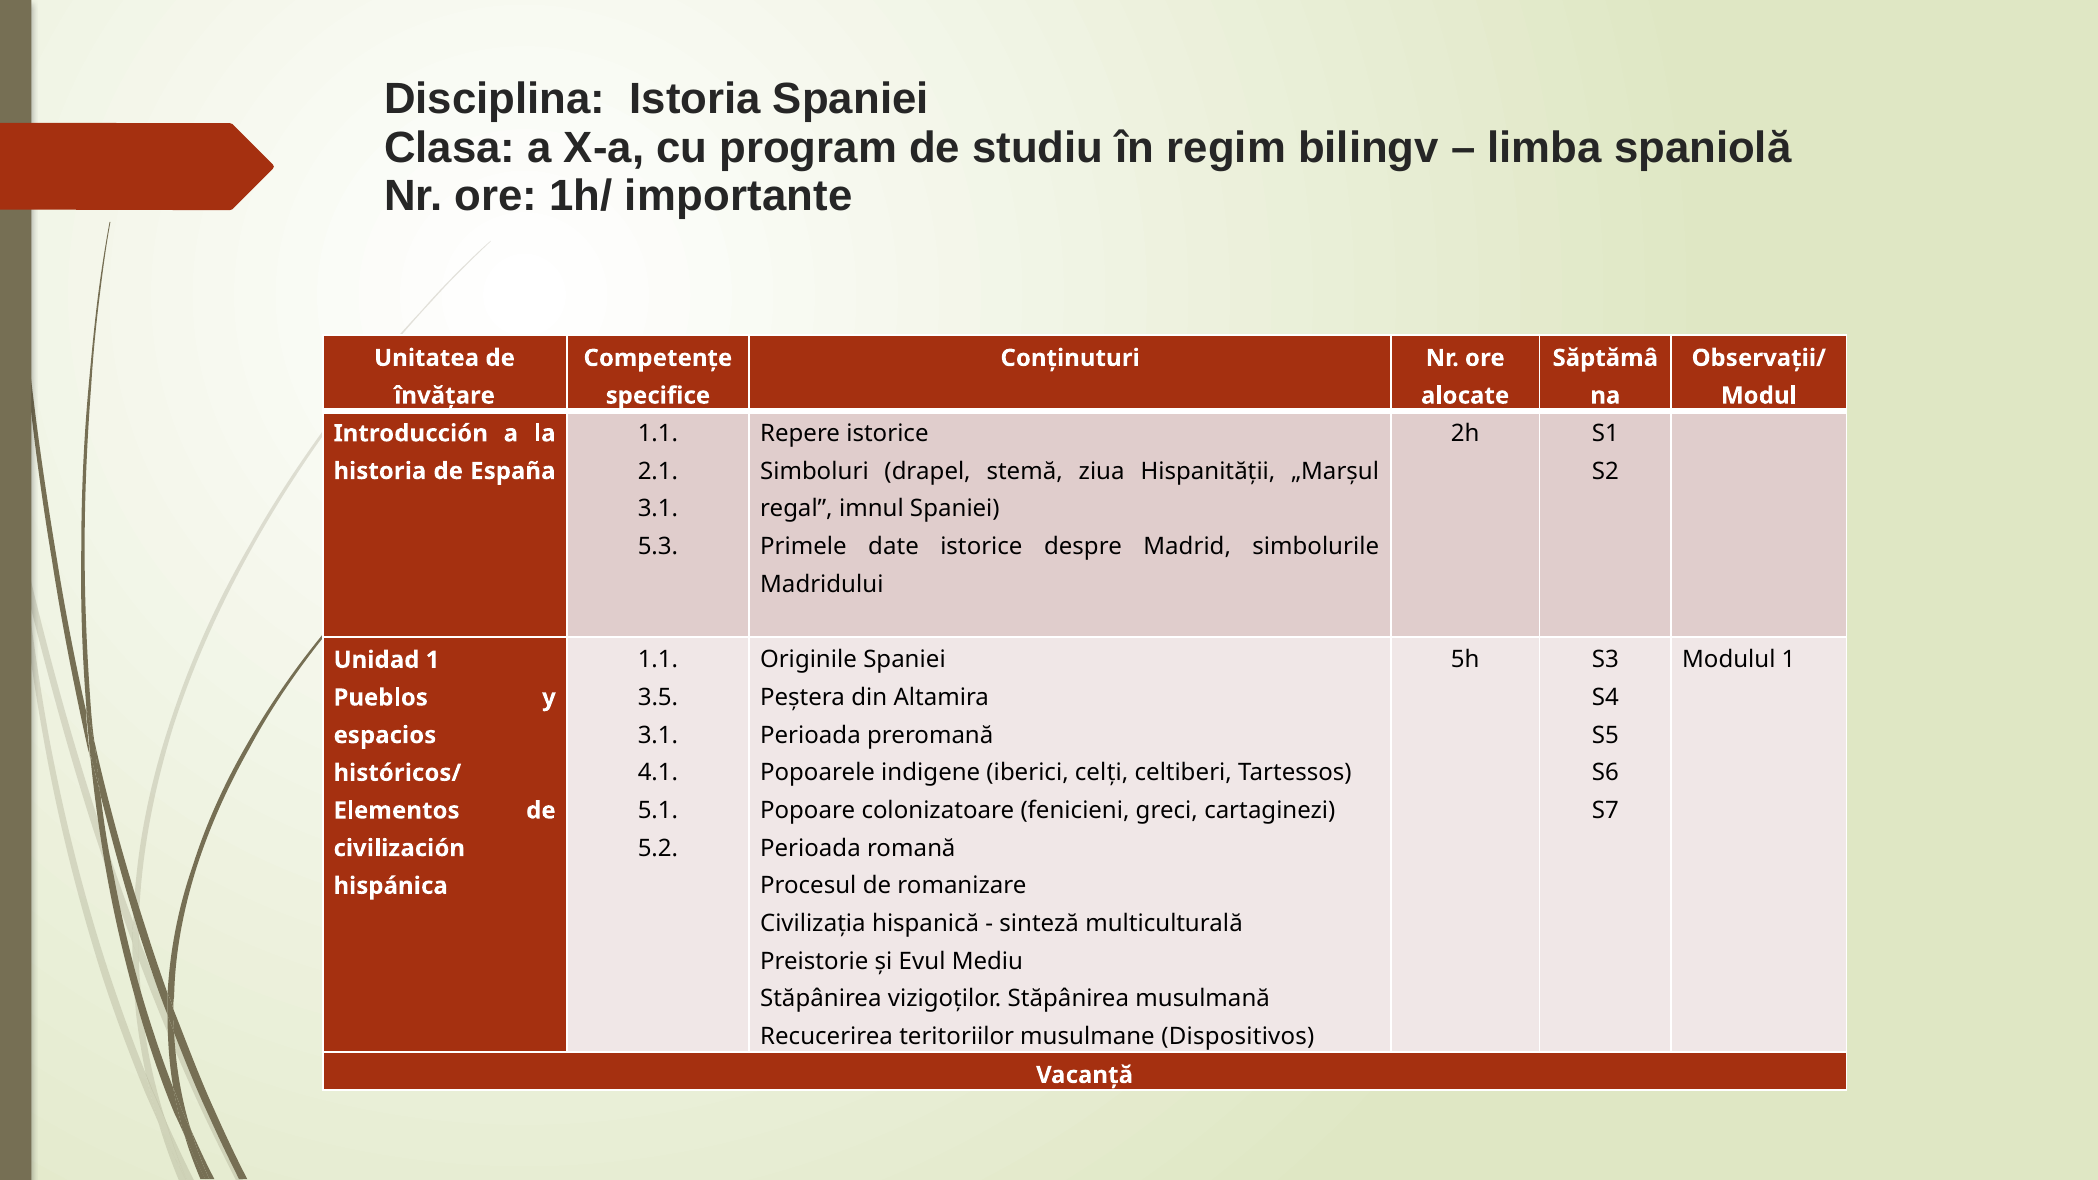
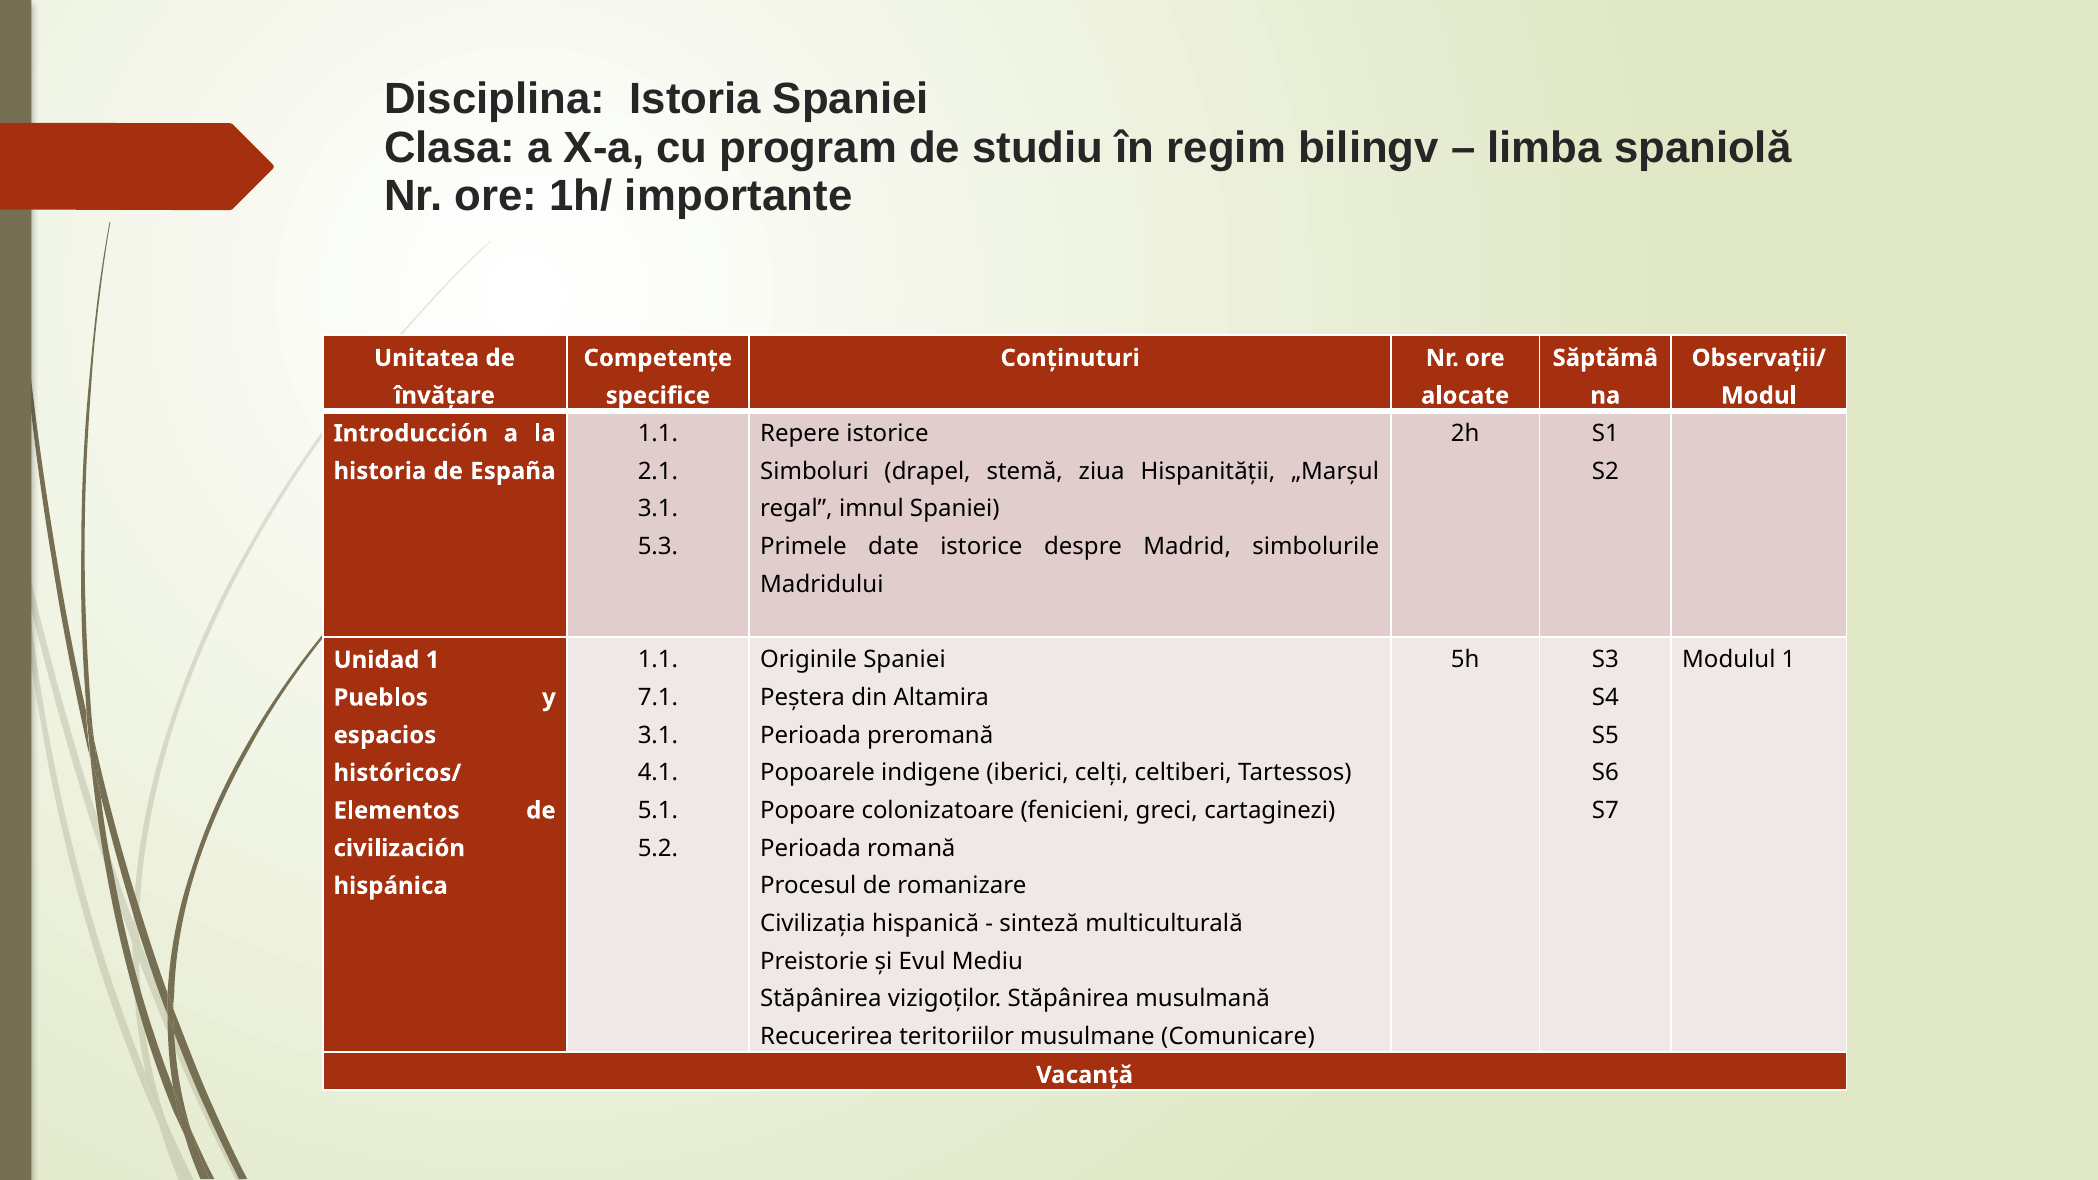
3.5: 3.5 -> 7.1
Dispositivos: Dispositivos -> Comunicare
